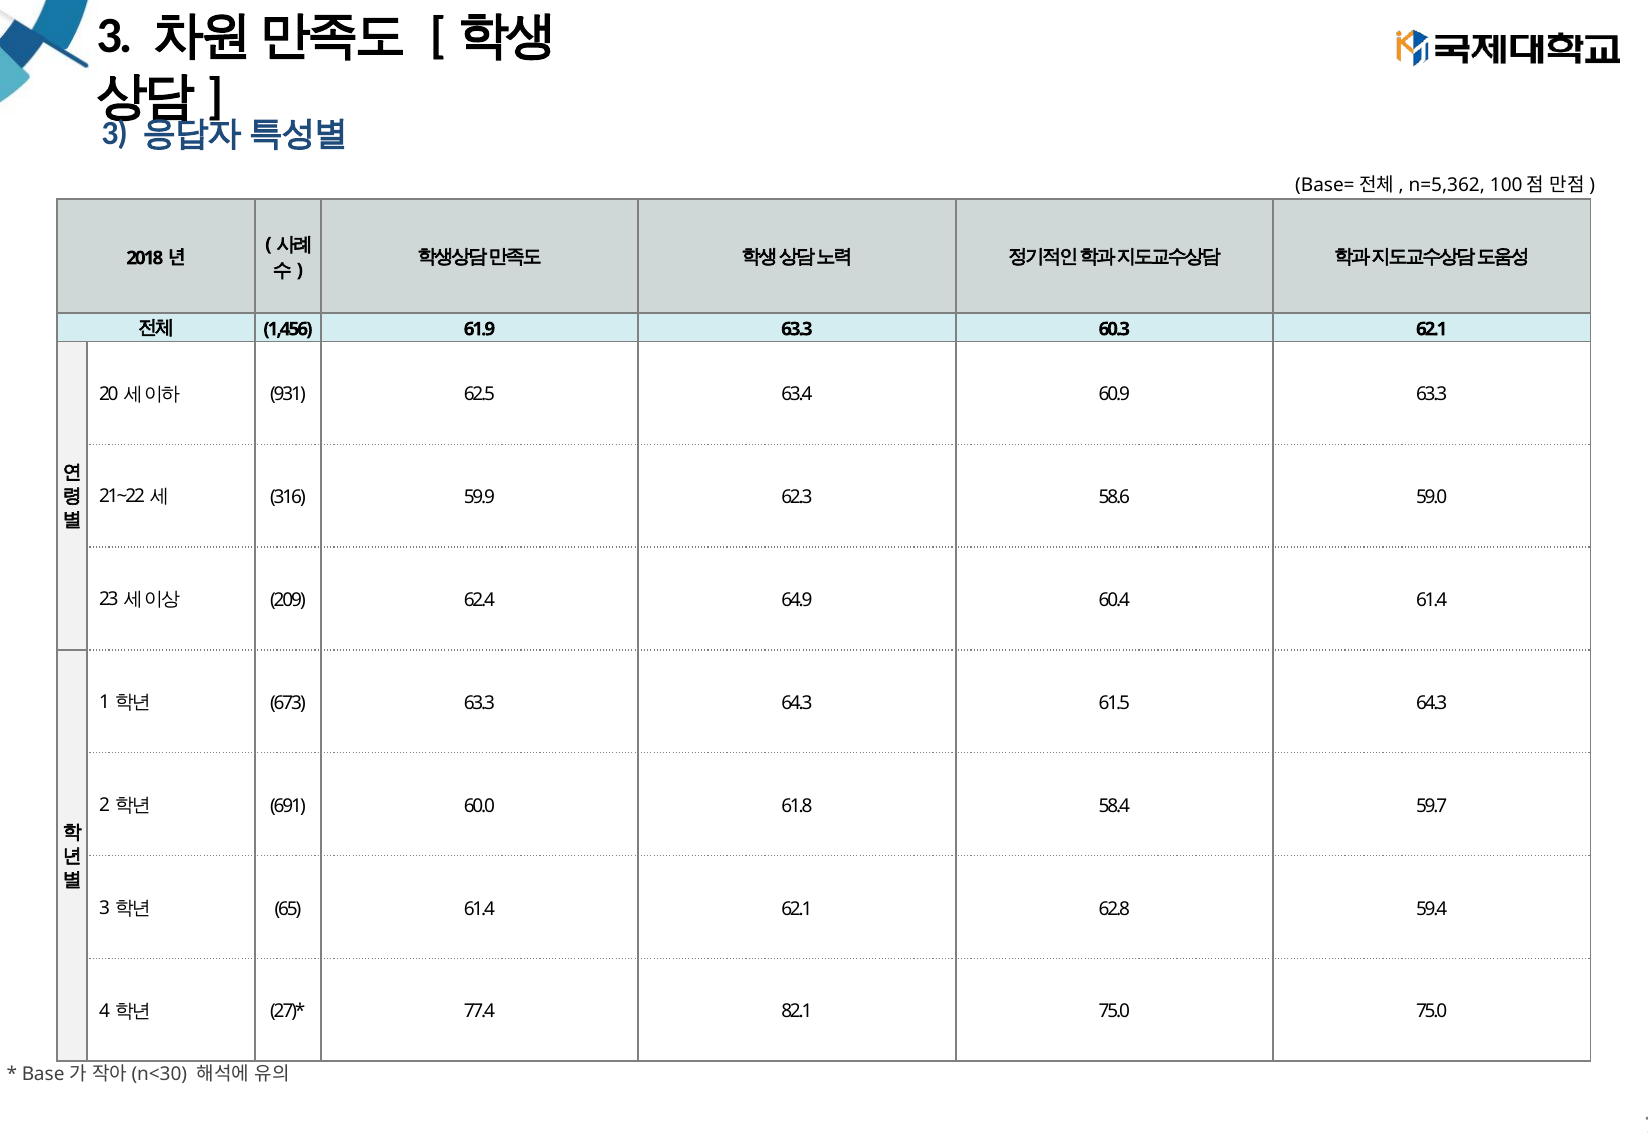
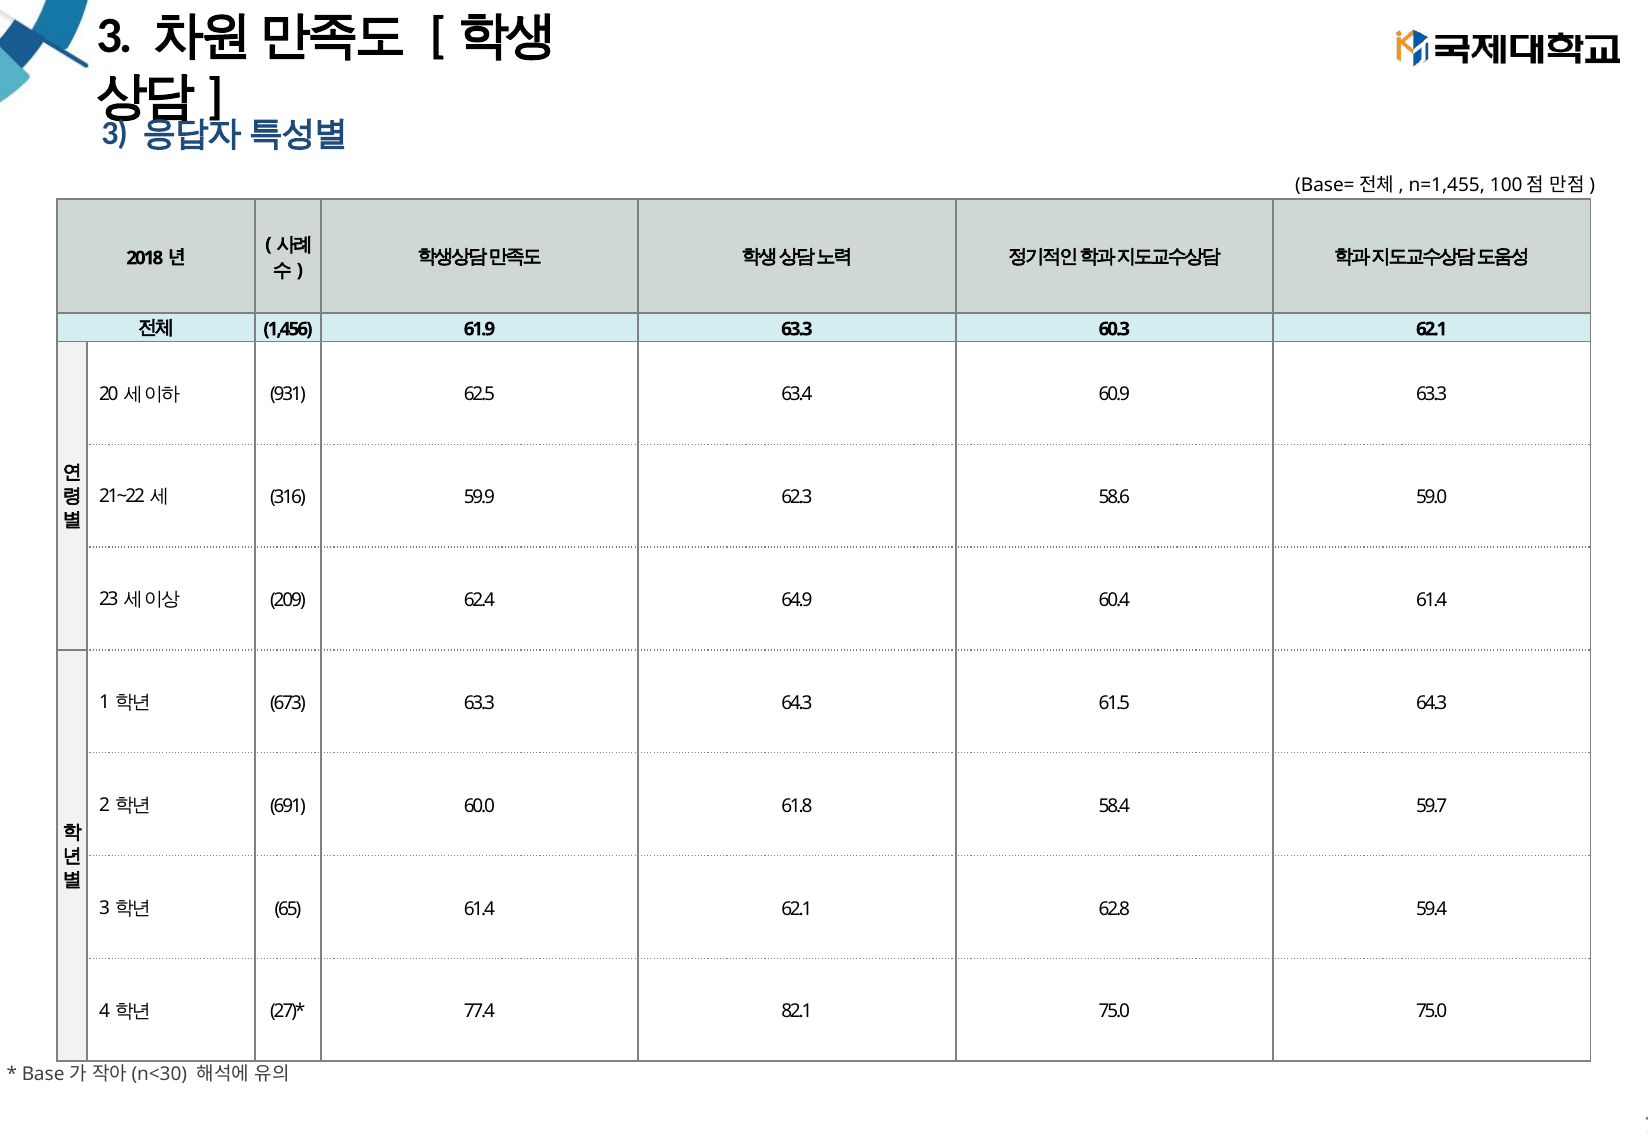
n=5,362: n=5,362 -> n=1,455
